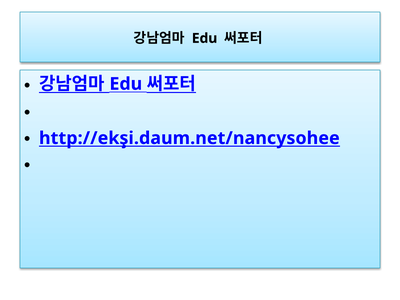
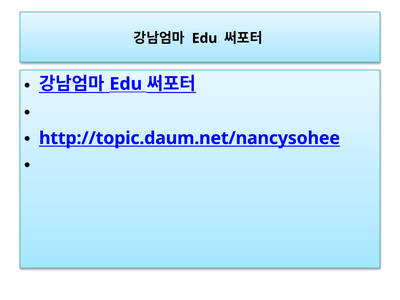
http://ekşi.daum.net/nancysohee: http://ekşi.daum.net/nancysohee -> http://topic.daum.net/nancysohee
